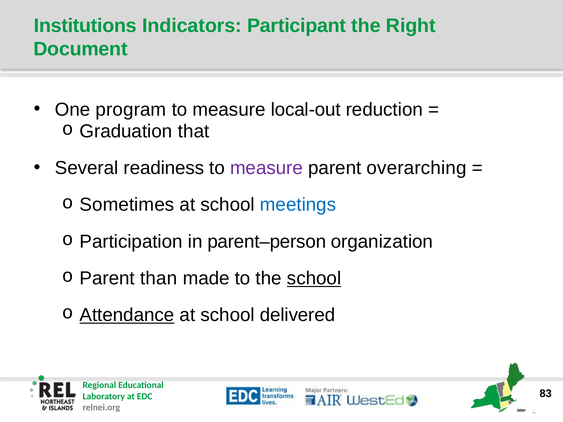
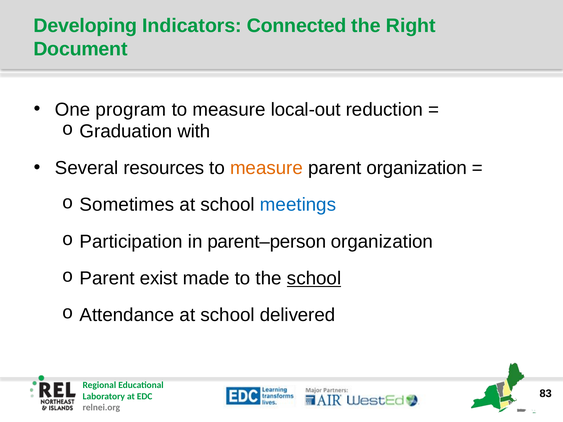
Institutions: Institutions -> Developing
Participant: Participant -> Connected
that: that -> with
readiness: readiness -> resources
measure at (267, 168) colour: purple -> orange
parent overarching: overarching -> organization
than: than -> exist
Attendance underline: present -> none
